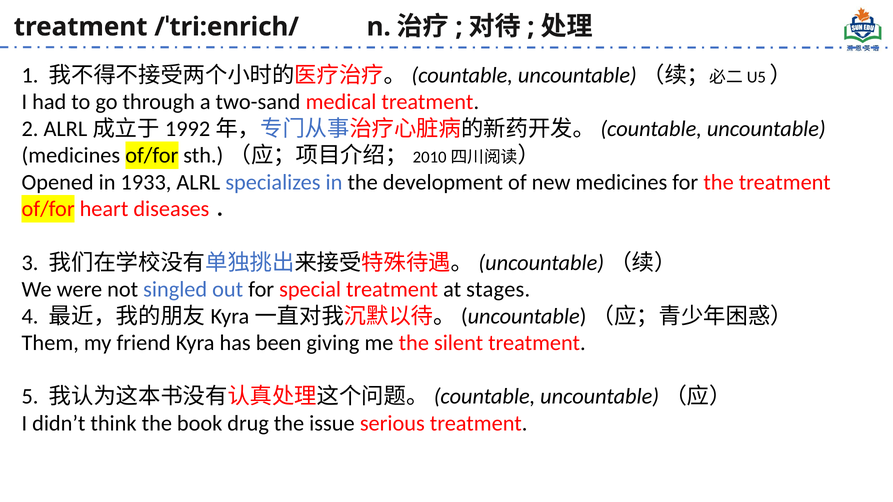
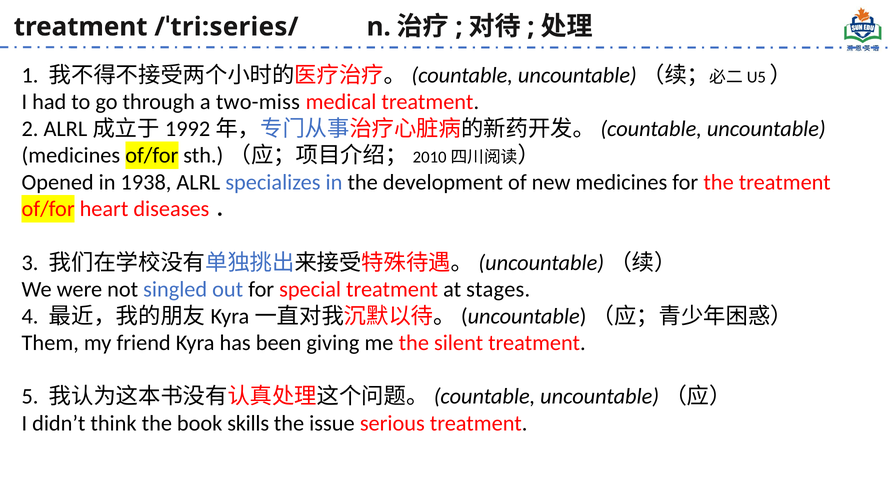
/ˈtri:enrich/: /ˈtri:enrich/ -> /ˈtri:series/
two-sand: two-sand -> two-miss
1933: 1933 -> 1938
drug: drug -> skills
